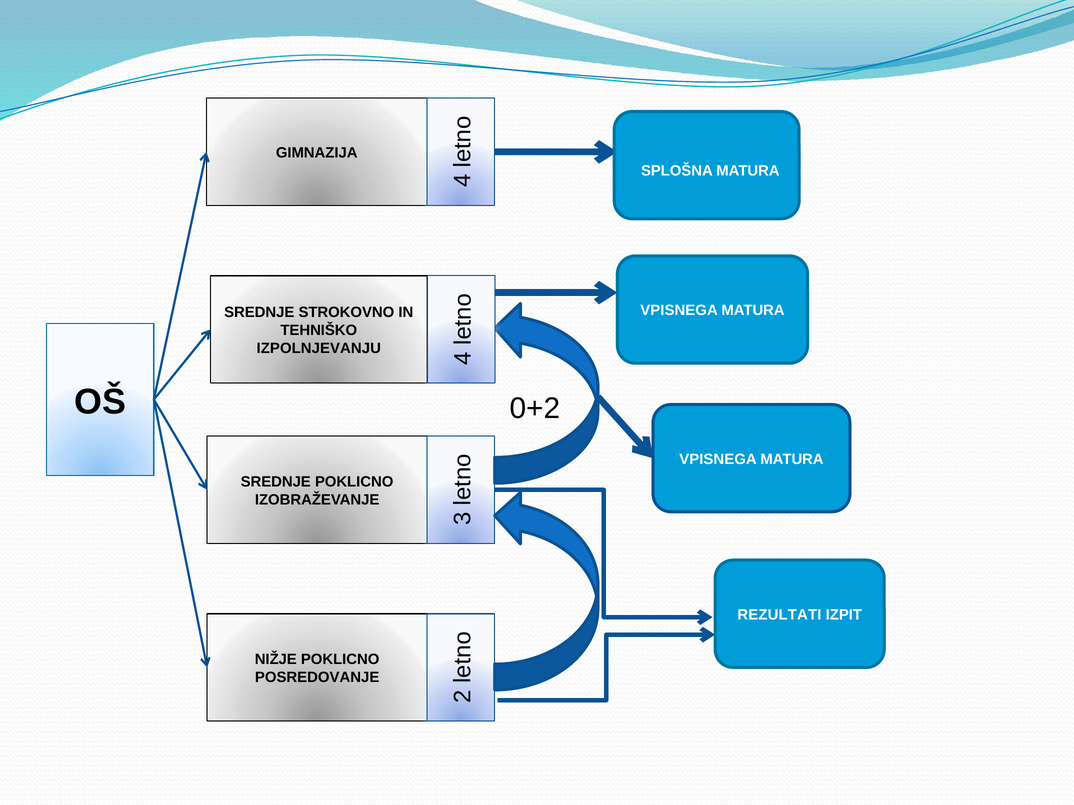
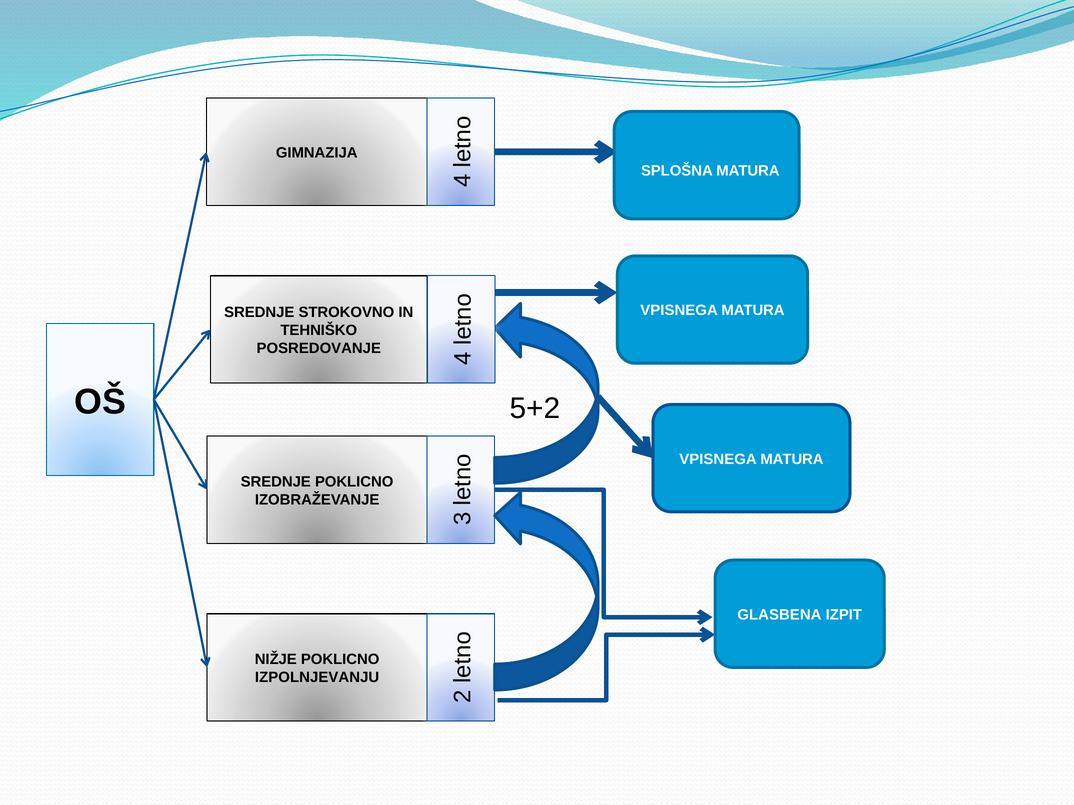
IZPOLNJEVANJU: IZPOLNJEVANJU -> POSREDOVANJE
0+2: 0+2 -> 5+2
REZULTATI: REZULTATI -> GLASBENA
POSREDOVANJE: POSREDOVANJE -> IZPOLNJEVANJU
